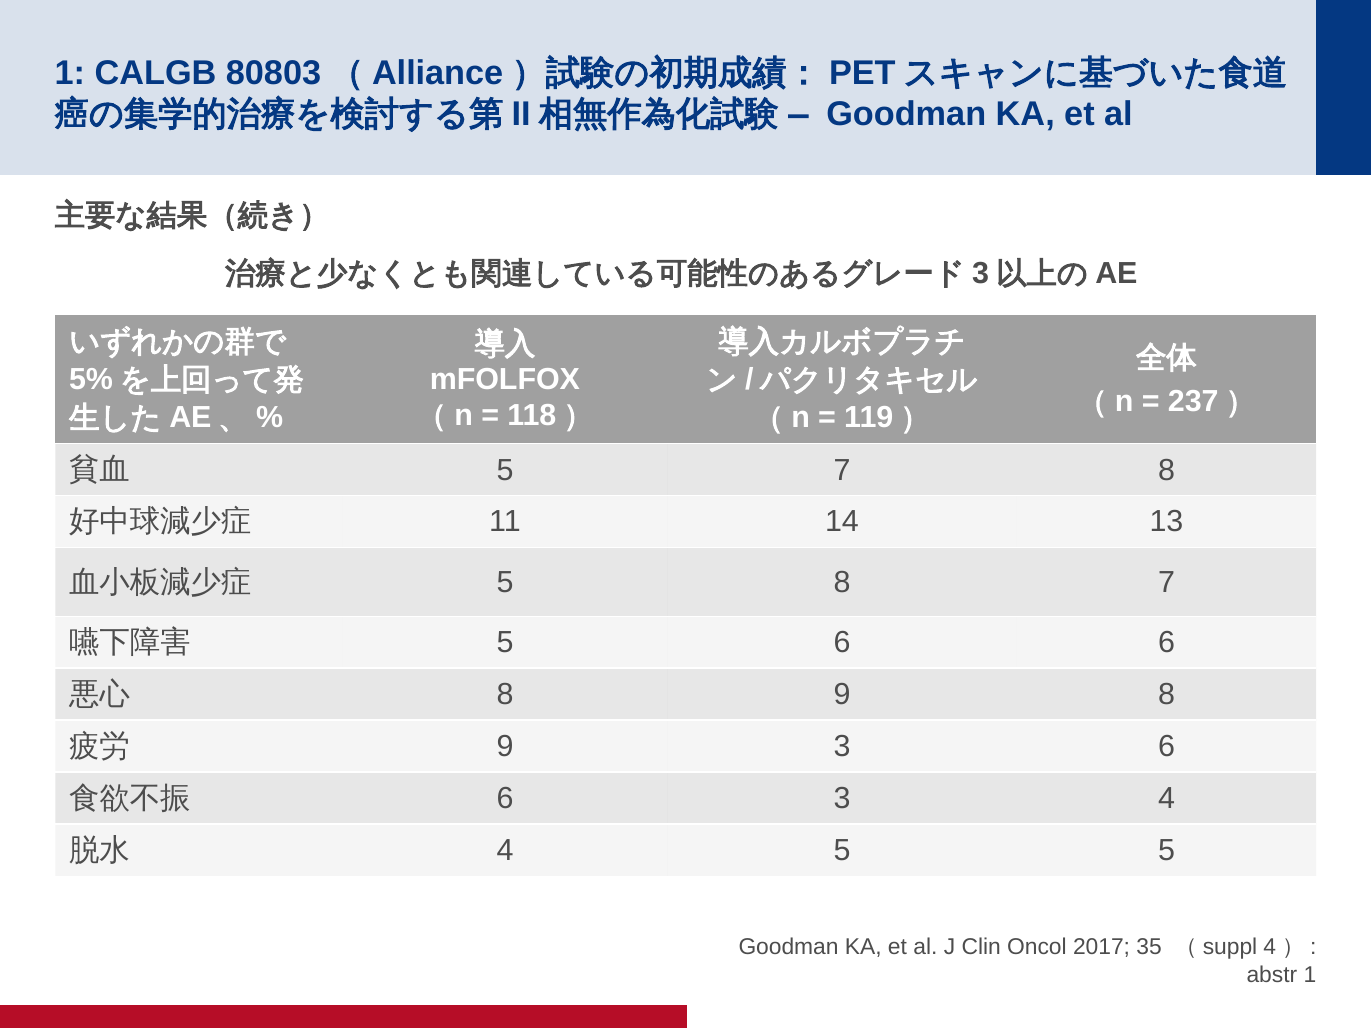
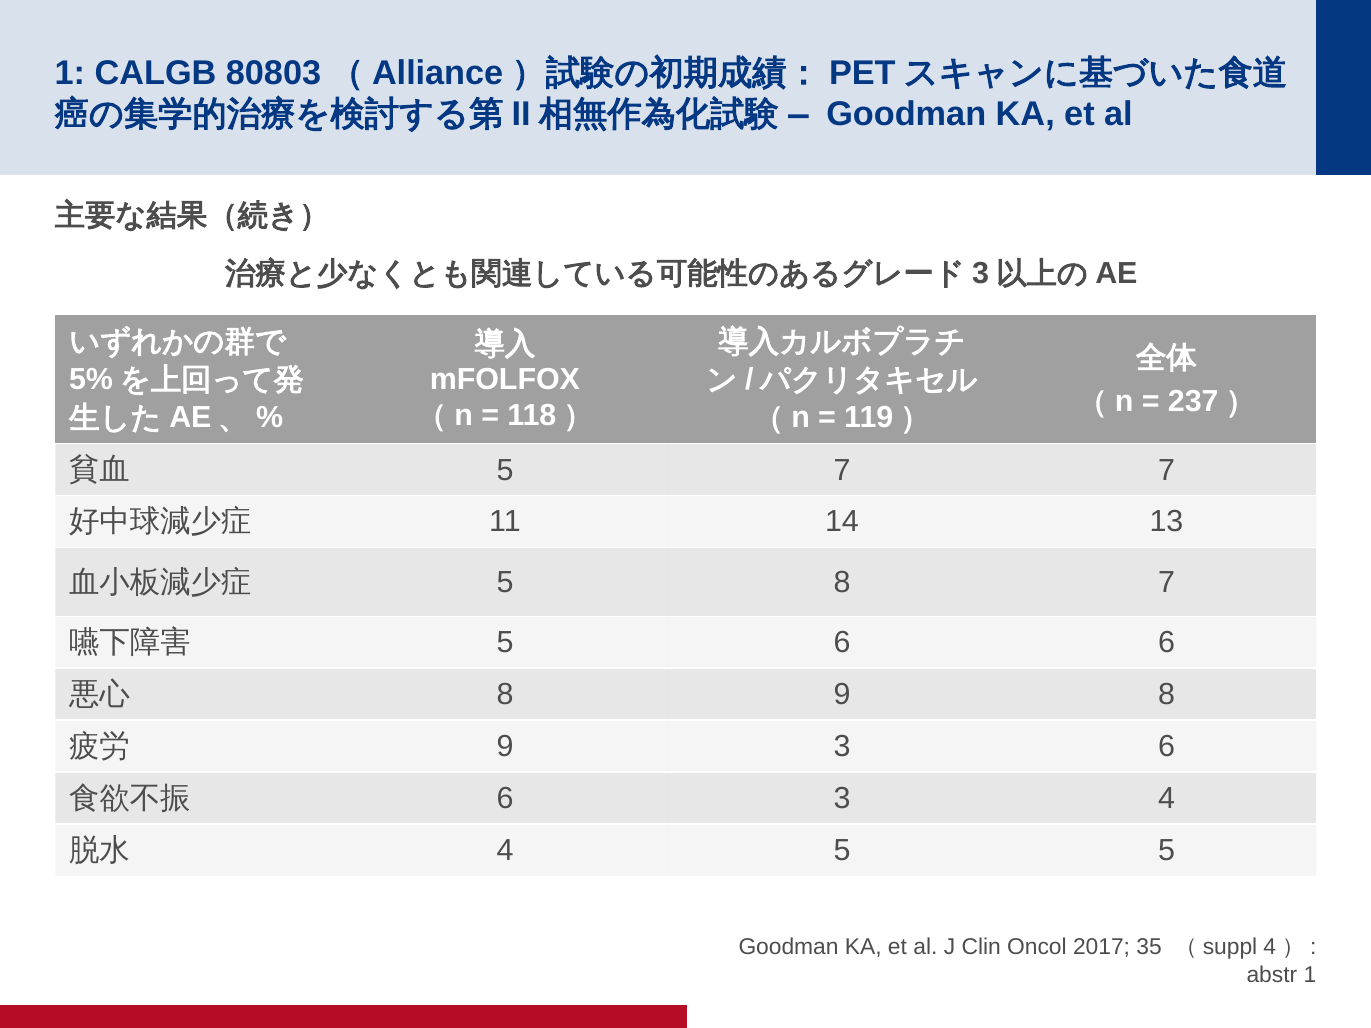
7 8: 8 -> 7
